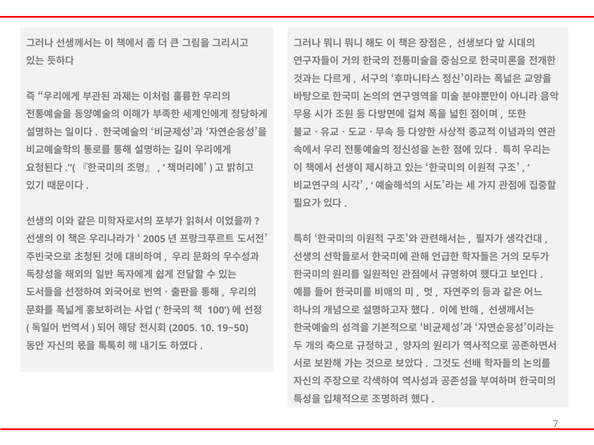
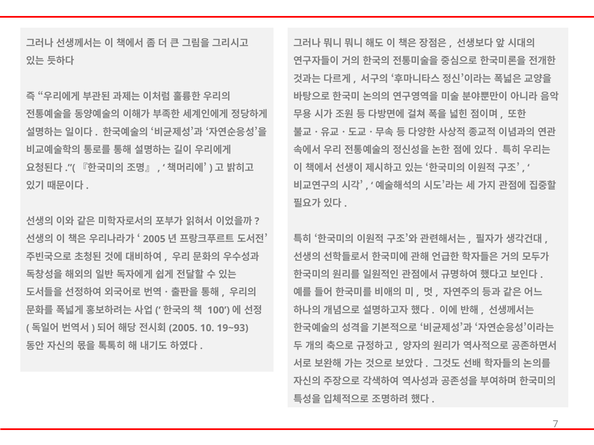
19~50: 19~50 -> 19~93
